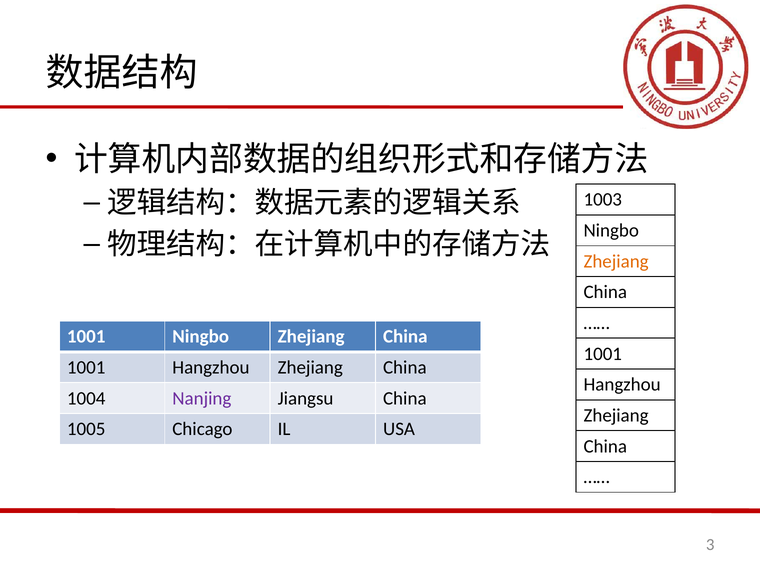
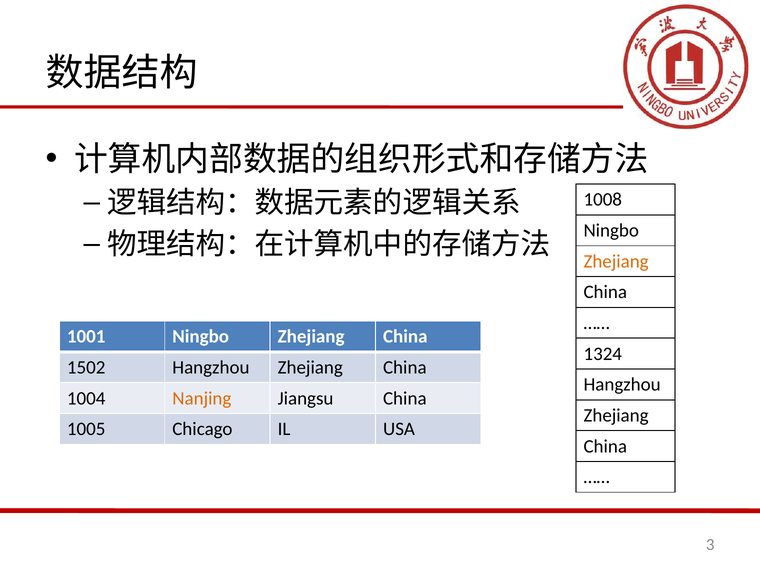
1003: 1003 -> 1008
1001 at (603, 354): 1001 -> 1324
1001 at (86, 368): 1001 -> 1502
Nanjing colour: purple -> orange
